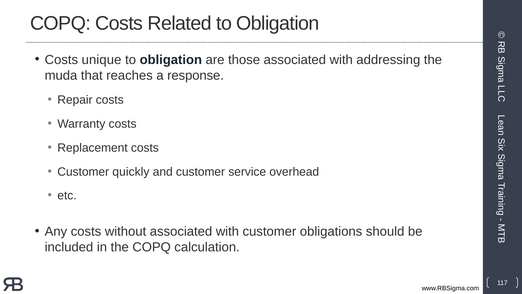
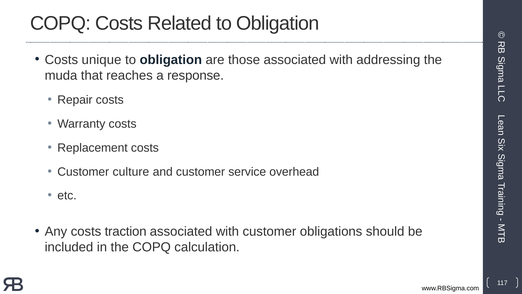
quickly: quickly -> culture
without: without -> traction
